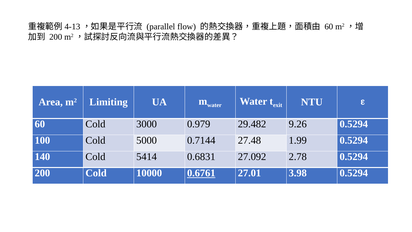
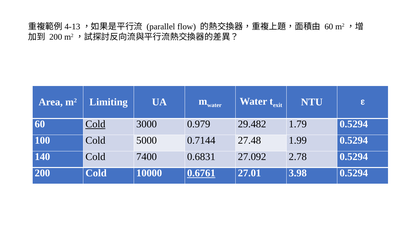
Cold at (95, 124) underline: none -> present
9.26: 9.26 -> 1.79
5414: 5414 -> 7400
